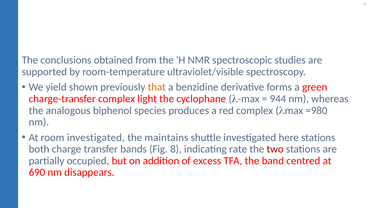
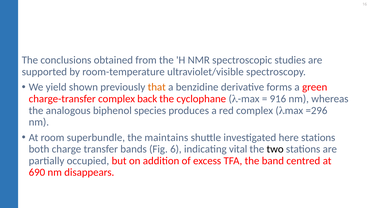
light: light -> back
944: 944 -> 916
=980: =980 -> =296
room investigated: investigated -> superbundle
8: 8 -> 6
rate: rate -> vital
two colour: red -> black
